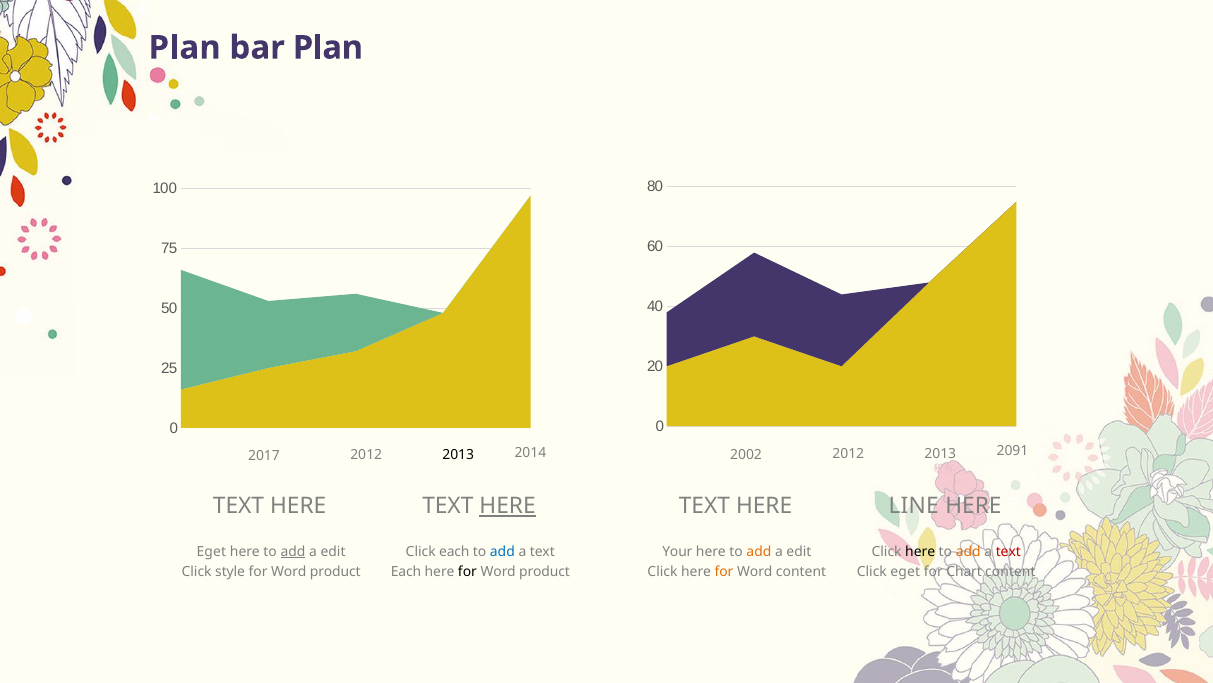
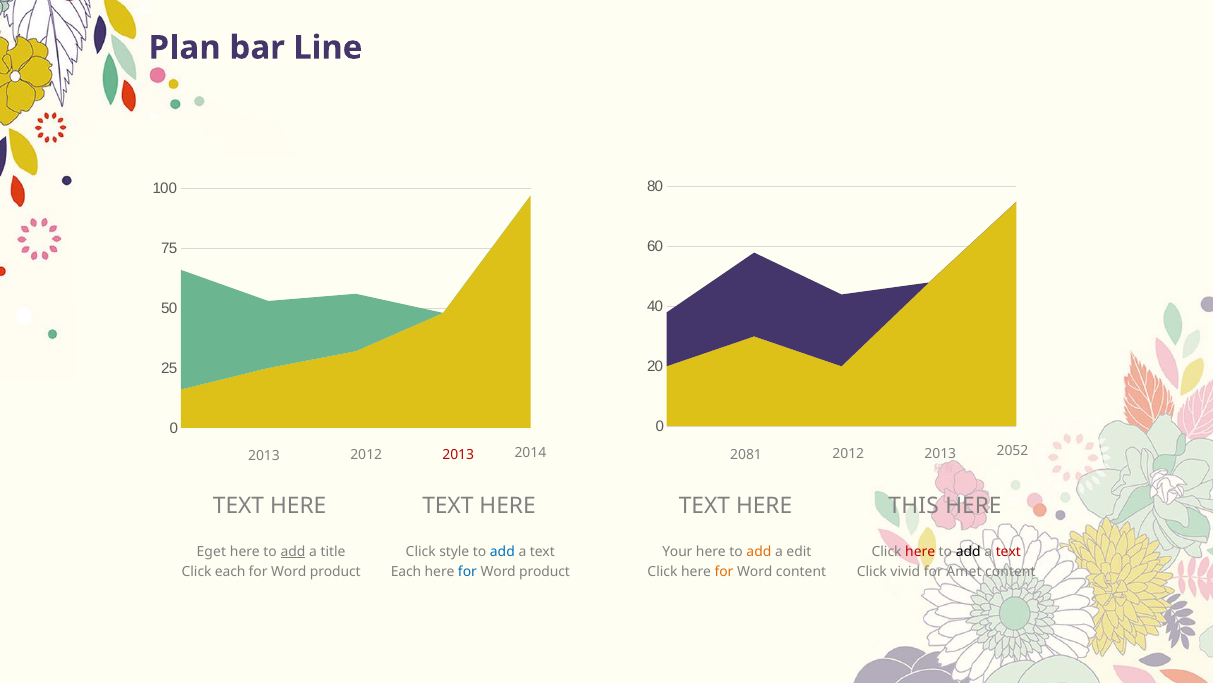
bar Plan: Plan -> Line
2017 at (264, 456): 2017 -> 2013
2013 at (458, 455) colour: black -> red
2002: 2002 -> 2081
2091: 2091 -> 2052
HERE at (508, 506) underline: present -> none
LINE: LINE -> THIS
edit at (333, 551): edit -> title
Click each: each -> style
here at (920, 551) colour: black -> red
add at (968, 551) colour: orange -> black
Click style: style -> each
for at (467, 571) colour: black -> blue
Click eget: eget -> vivid
Chart: Chart -> Amet
